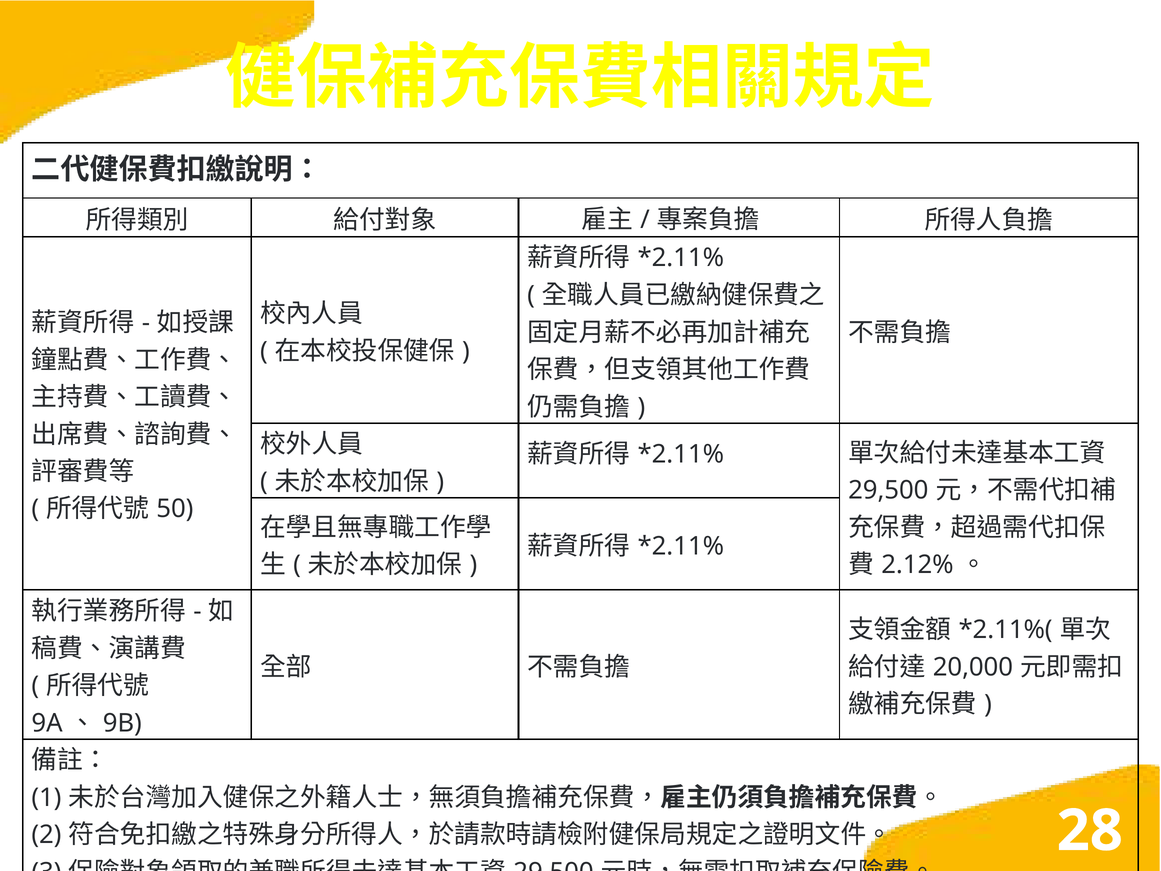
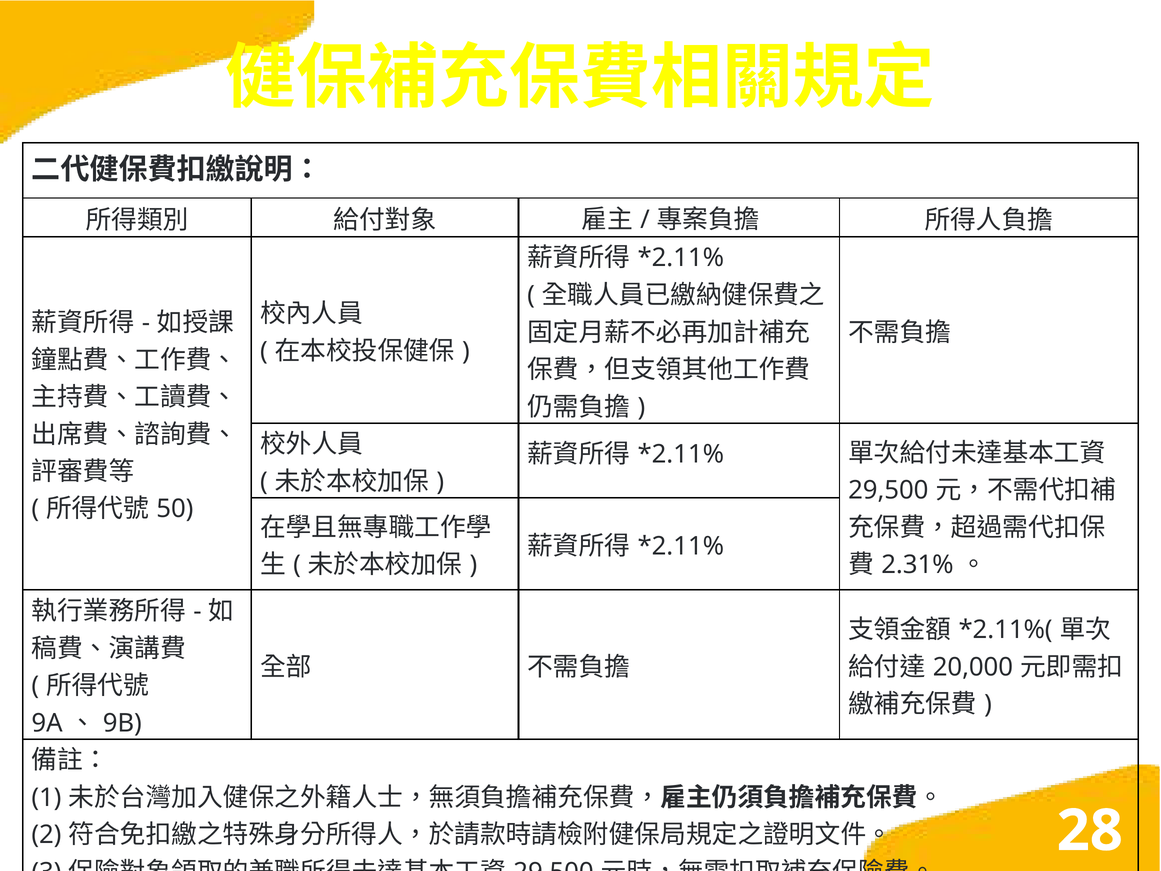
2.12%: 2.12% -> 2.31%
